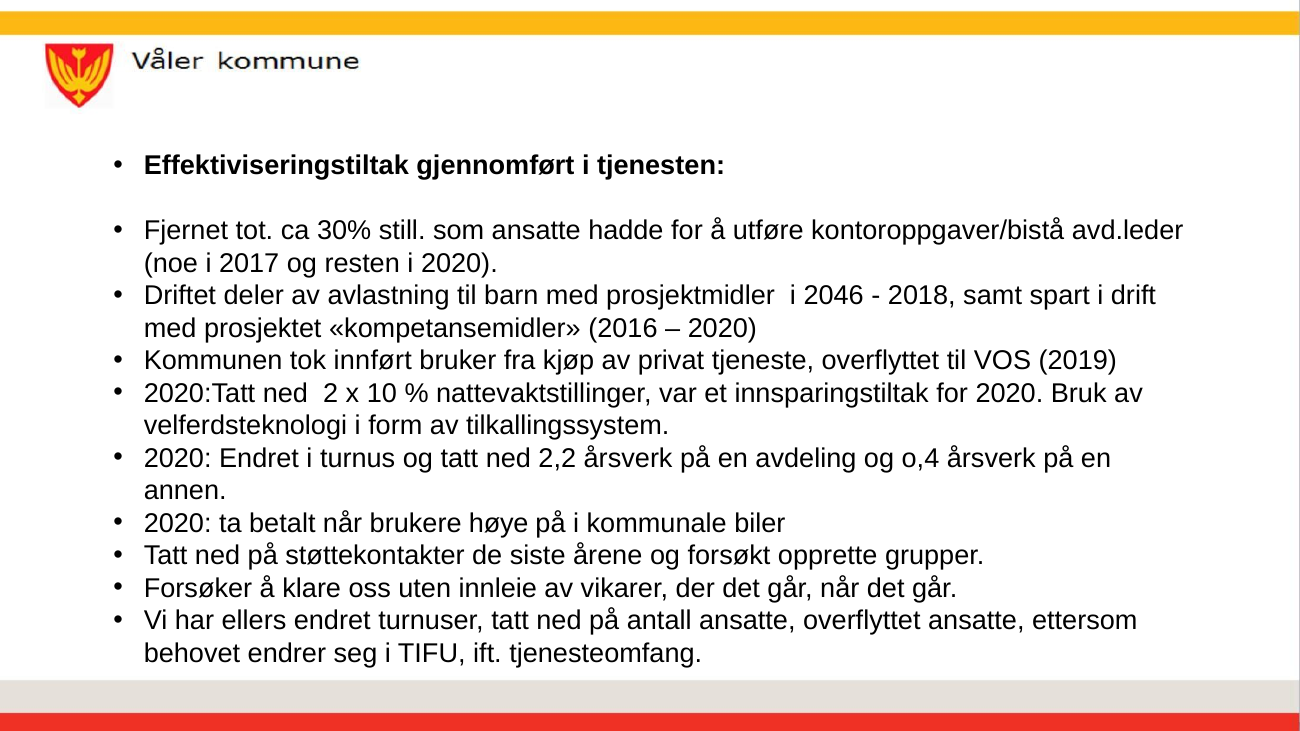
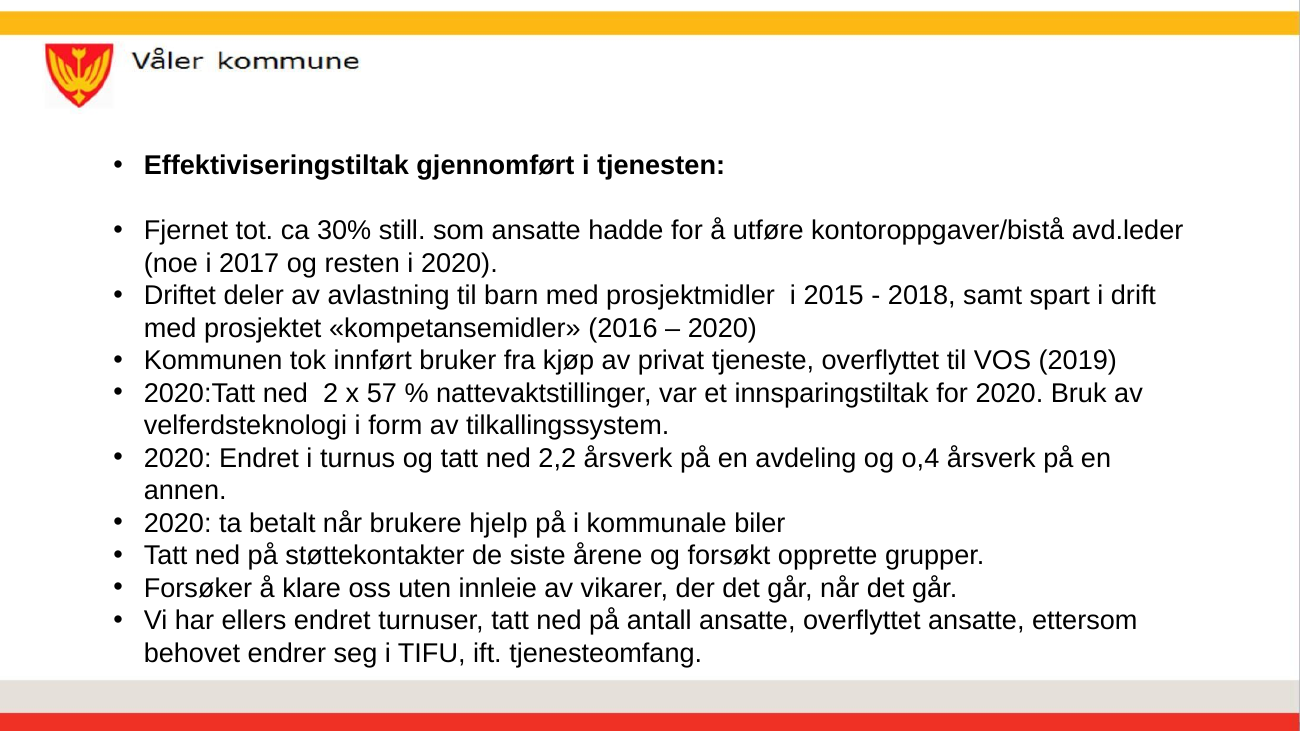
2046: 2046 -> 2015
10: 10 -> 57
høye: høye -> hjelp
